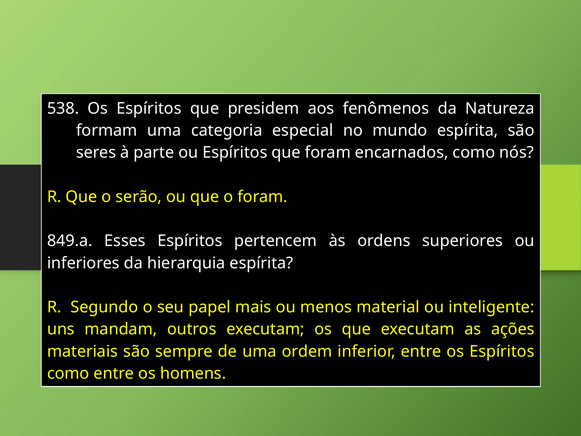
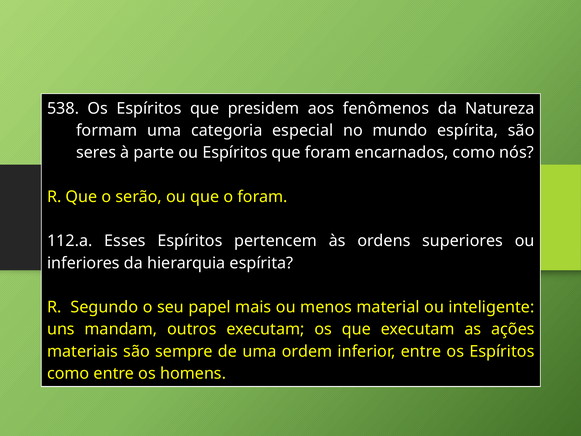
849.a: 849.a -> 112.a
